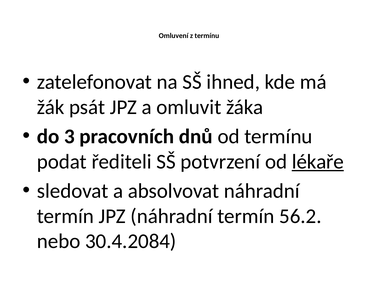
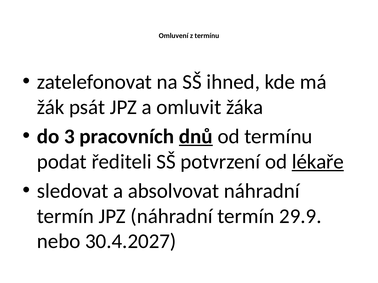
dnů underline: none -> present
56.2: 56.2 -> 29.9
30.4.2084: 30.4.2084 -> 30.4.2027
